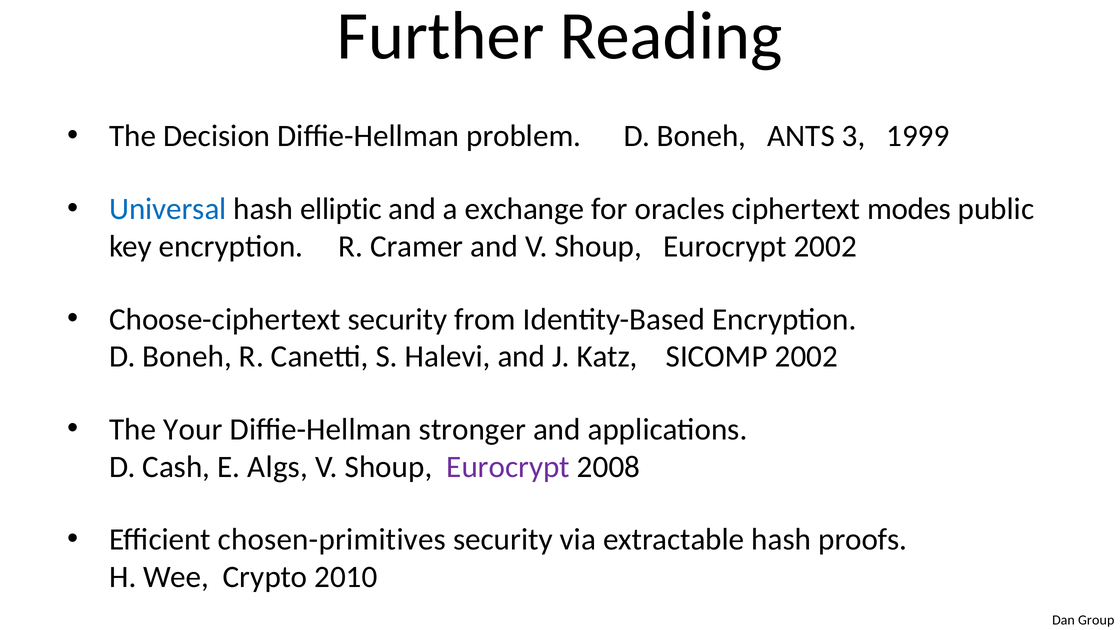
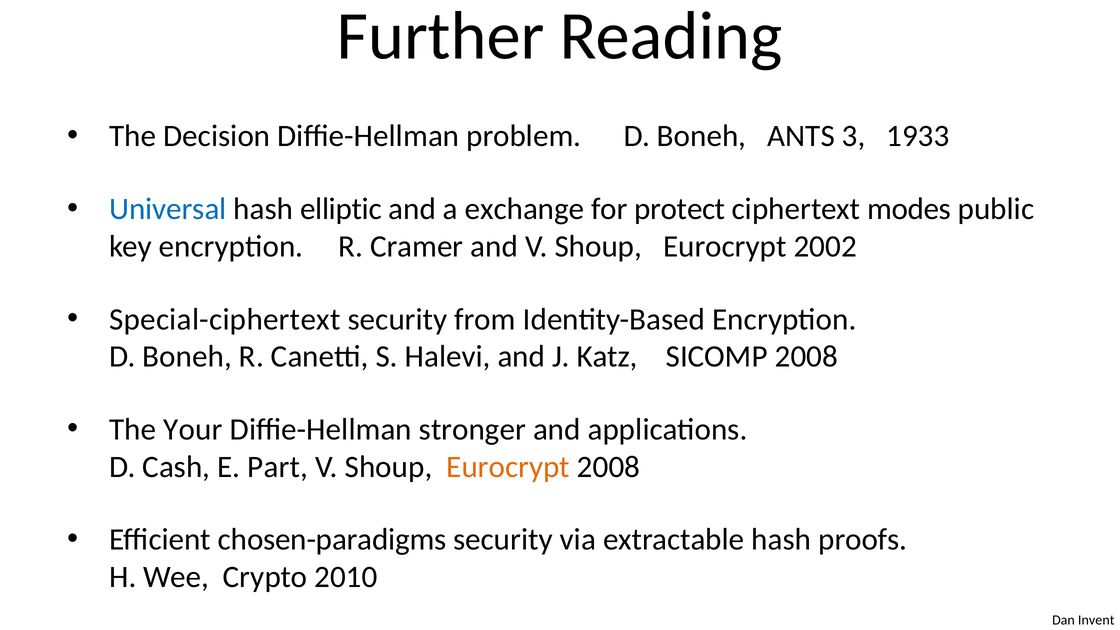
1999: 1999 -> 1933
oracles: oracles -> protect
Choose-ciphertext: Choose-ciphertext -> Special-ciphertext
SICOMP 2002: 2002 -> 2008
Algs: Algs -> Part
Eurocrypt at (508, 467) colour: purple -> orange
chosen-primitives: chosen-primitives -> chosen-paradigms
Group: Group -> Invent
